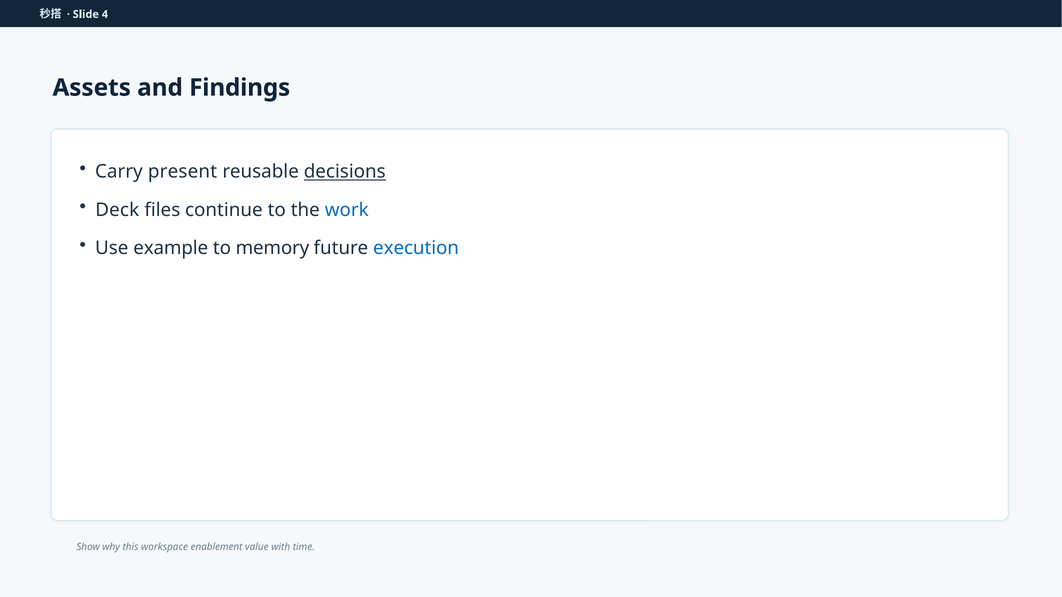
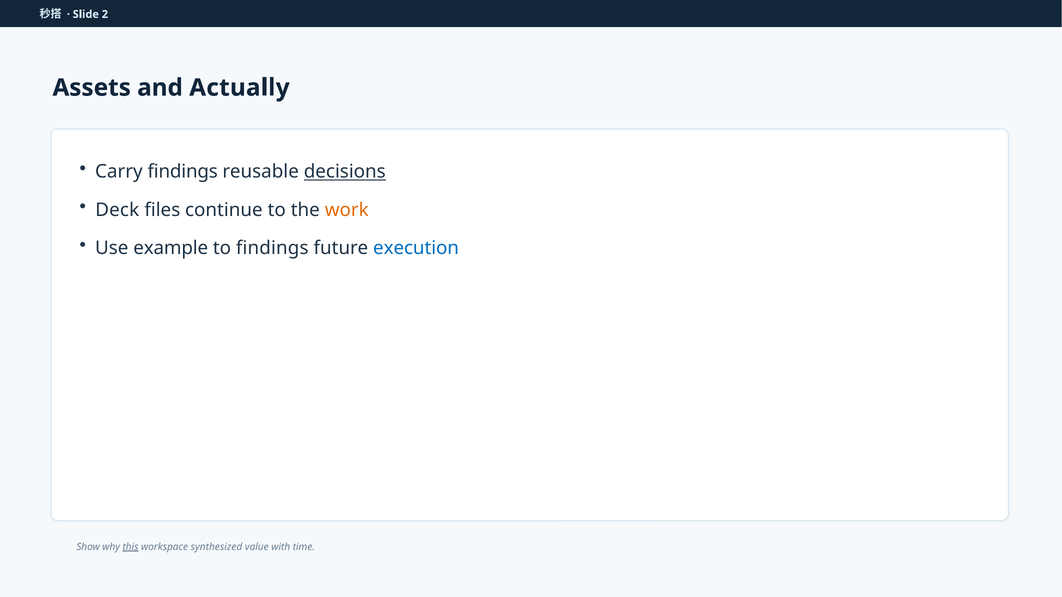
4: 4 -> 2
Findings: Findings -> Actually
Carry present: present -> findings
work colour: blue -> orange
to memory: memory -> findings
this underline: none -> present
enablement: enablement -> synthesized
